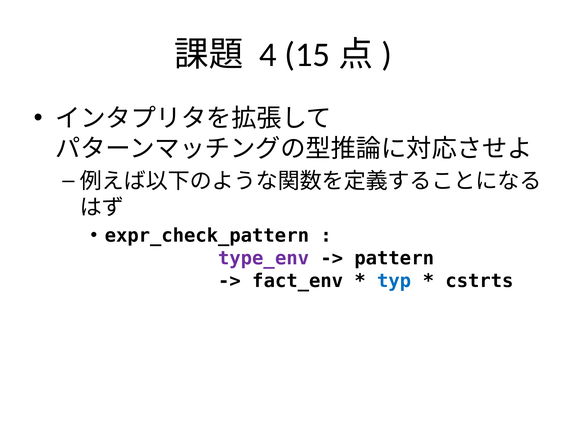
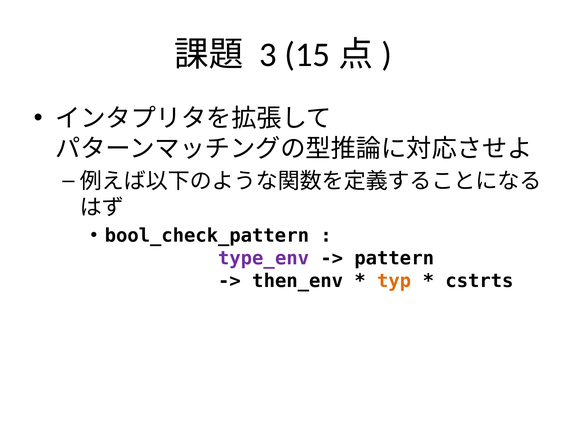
4: 4 -> 3
expr_check_pattern: expr_check_pattern -> bool_check_pattern
fact_env: fact_env -> then_env
typ colour: blue -> orange
